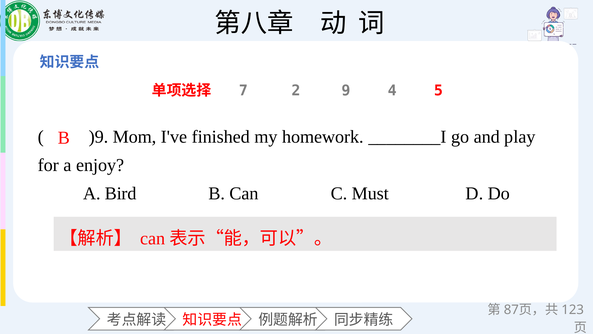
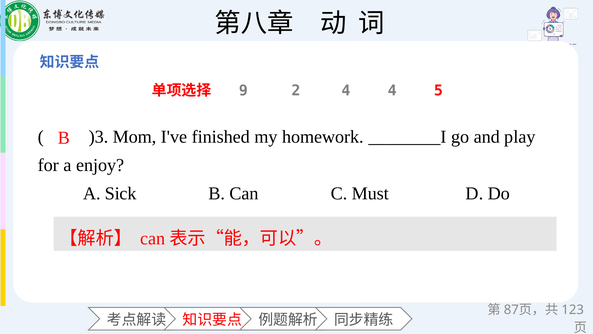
7: 7 -> 9
2 9: 9 -> 4
)9: )9 -> )3
Bird: Bird -> Sick
